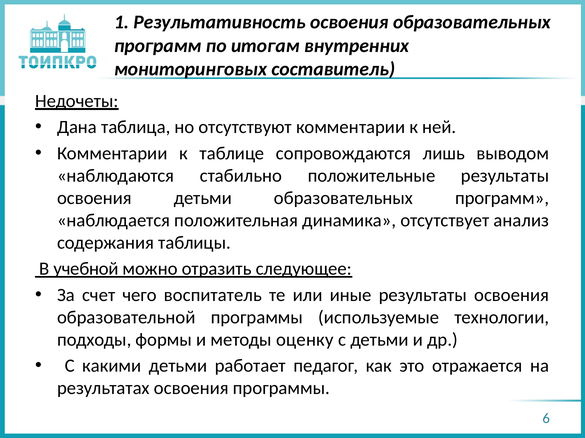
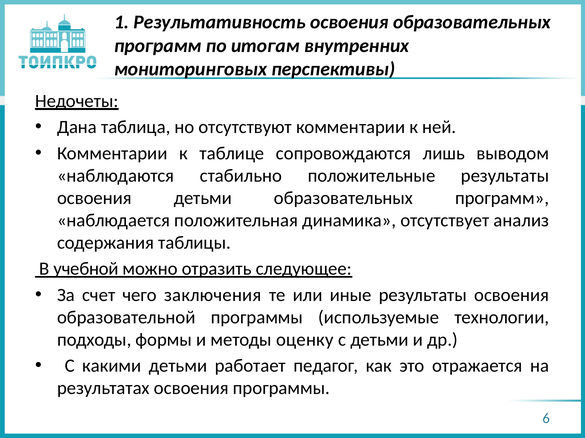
составитель: составитель -> перспективы
воспитатель: воспитатель -> заключения
